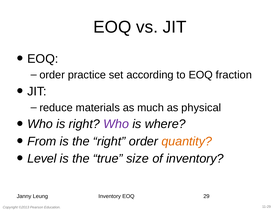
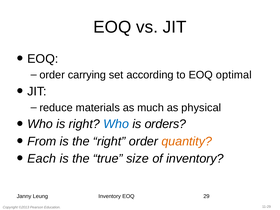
practice: practice -> carrying
fraction: fraction -> optimal
Who at (116, 124) colour: purple -> blue
where: where -> orders
Level: Level -> Each
